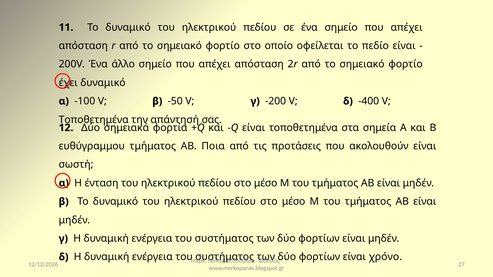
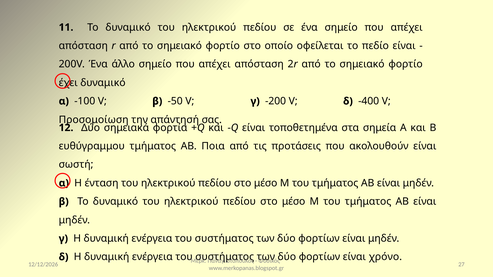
Τοποθετημένα at (94, 120): Τοποθετημένα -> Προσομοίωση
